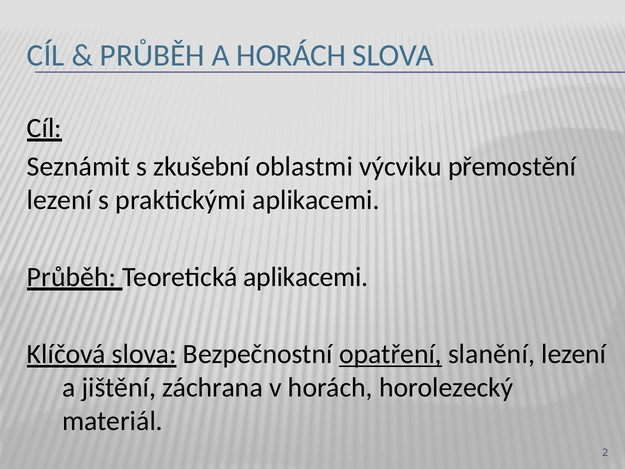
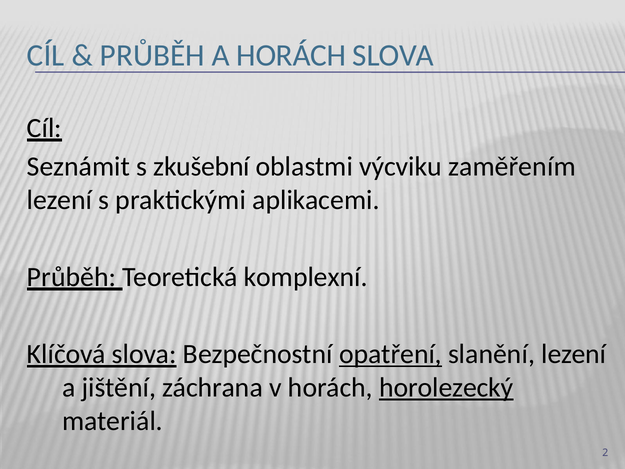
přemostění: přemostění -> zaměřením
Teoretická aplikacemi: aplikacemi -> komplexní
horolezecký underline: none -> present
